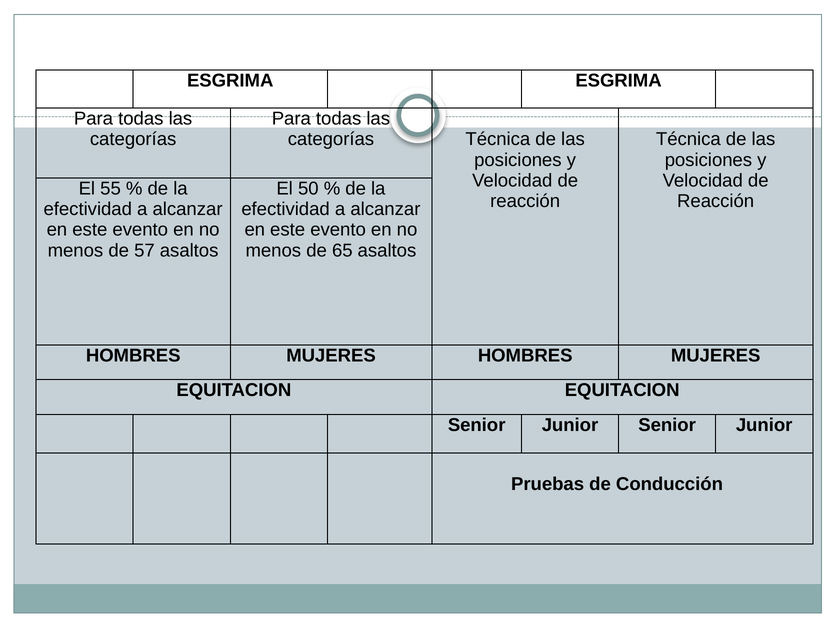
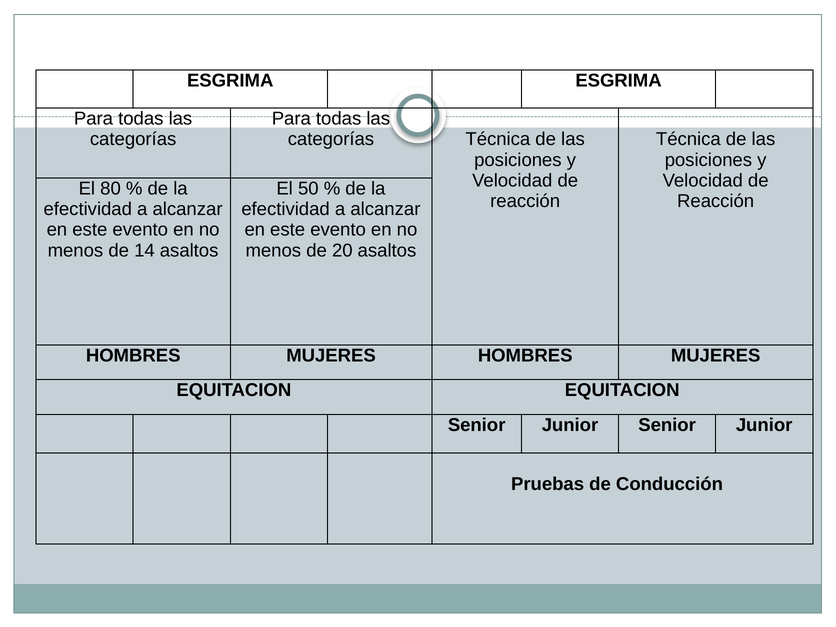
55: 55 -> 80
57: 57 -> 14
65: 65 -> 20
